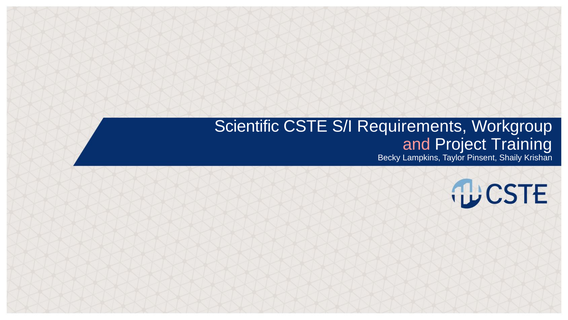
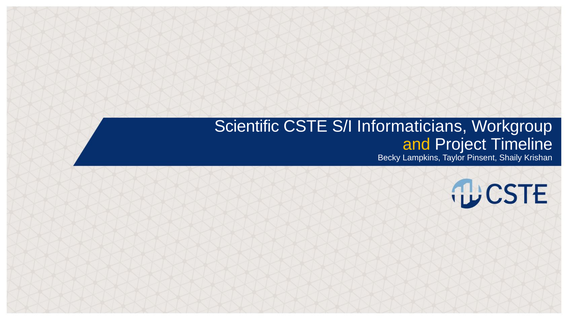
Requirements: Requirements -> Informaticians
and colour: pink -> yellow
Training: Training -> Timeline
